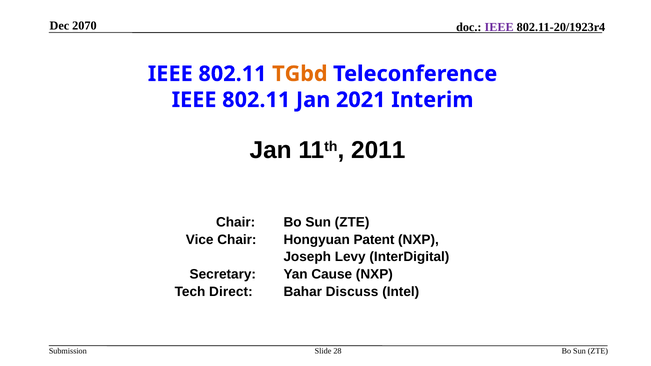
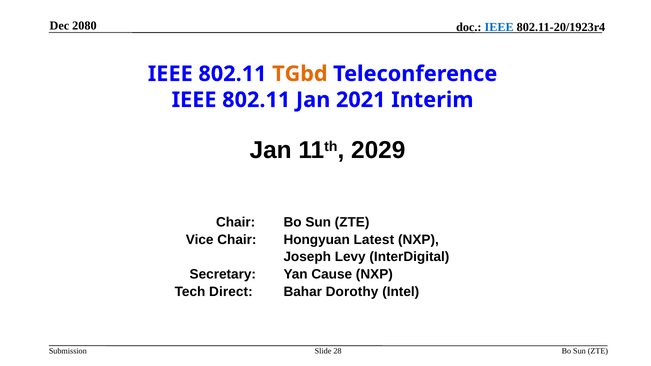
2070: 2070 -> 2080
IEEE at (499, 27) colour: purple -> blue
2011: 2011 -> 2029
Patent: Patent -> Latest
Discuss: Discuss -> Dorothy
